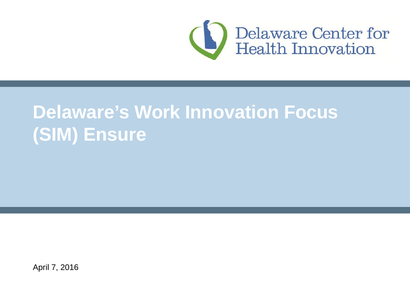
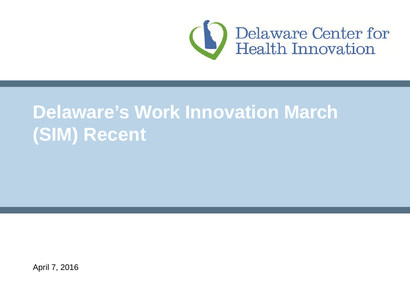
Focus: Focus -> March
Ensure: Ensure -> Recent
